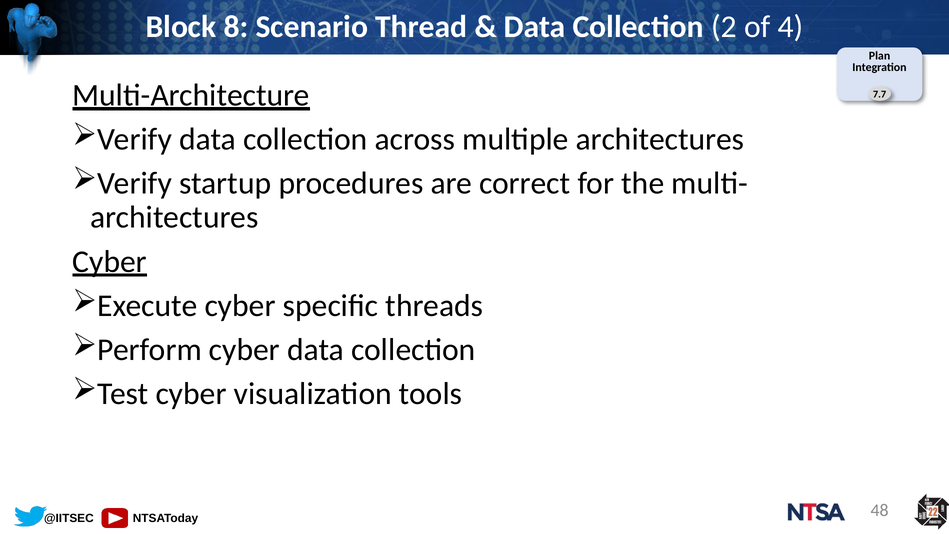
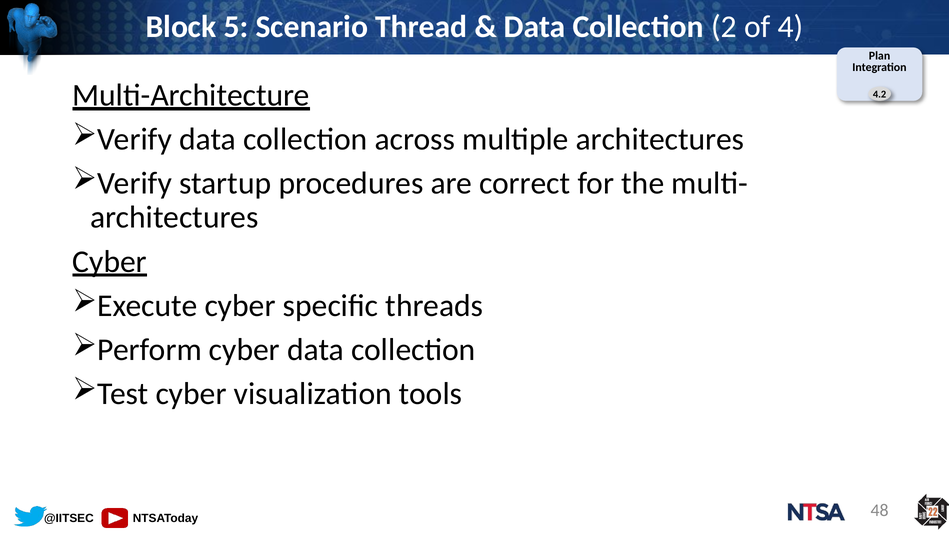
8: 8 -> 5
7.7: 7.7 -> 4.2
